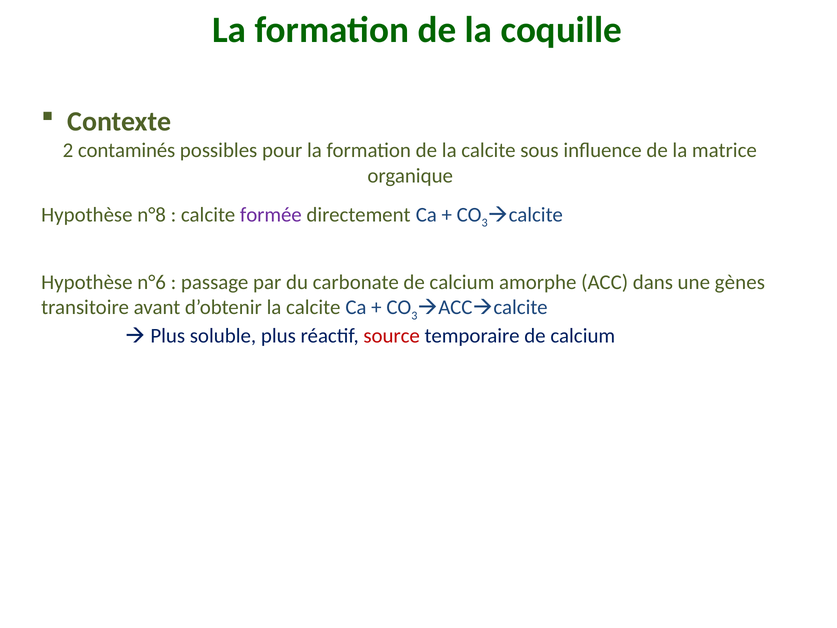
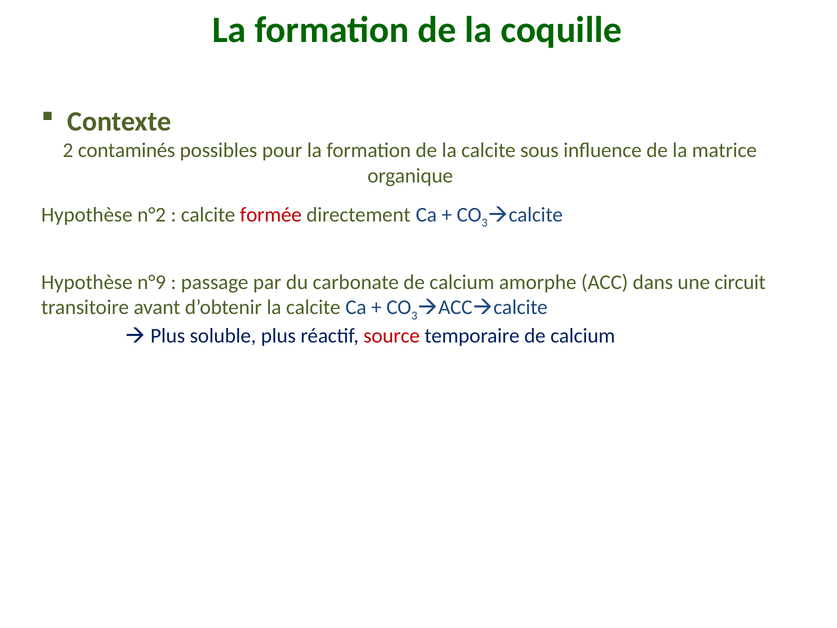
n°8: n°8 -> n°2
formée colour: purple -> red
n°6: n°6 -> n°9
gènes: gènes -> circuit
